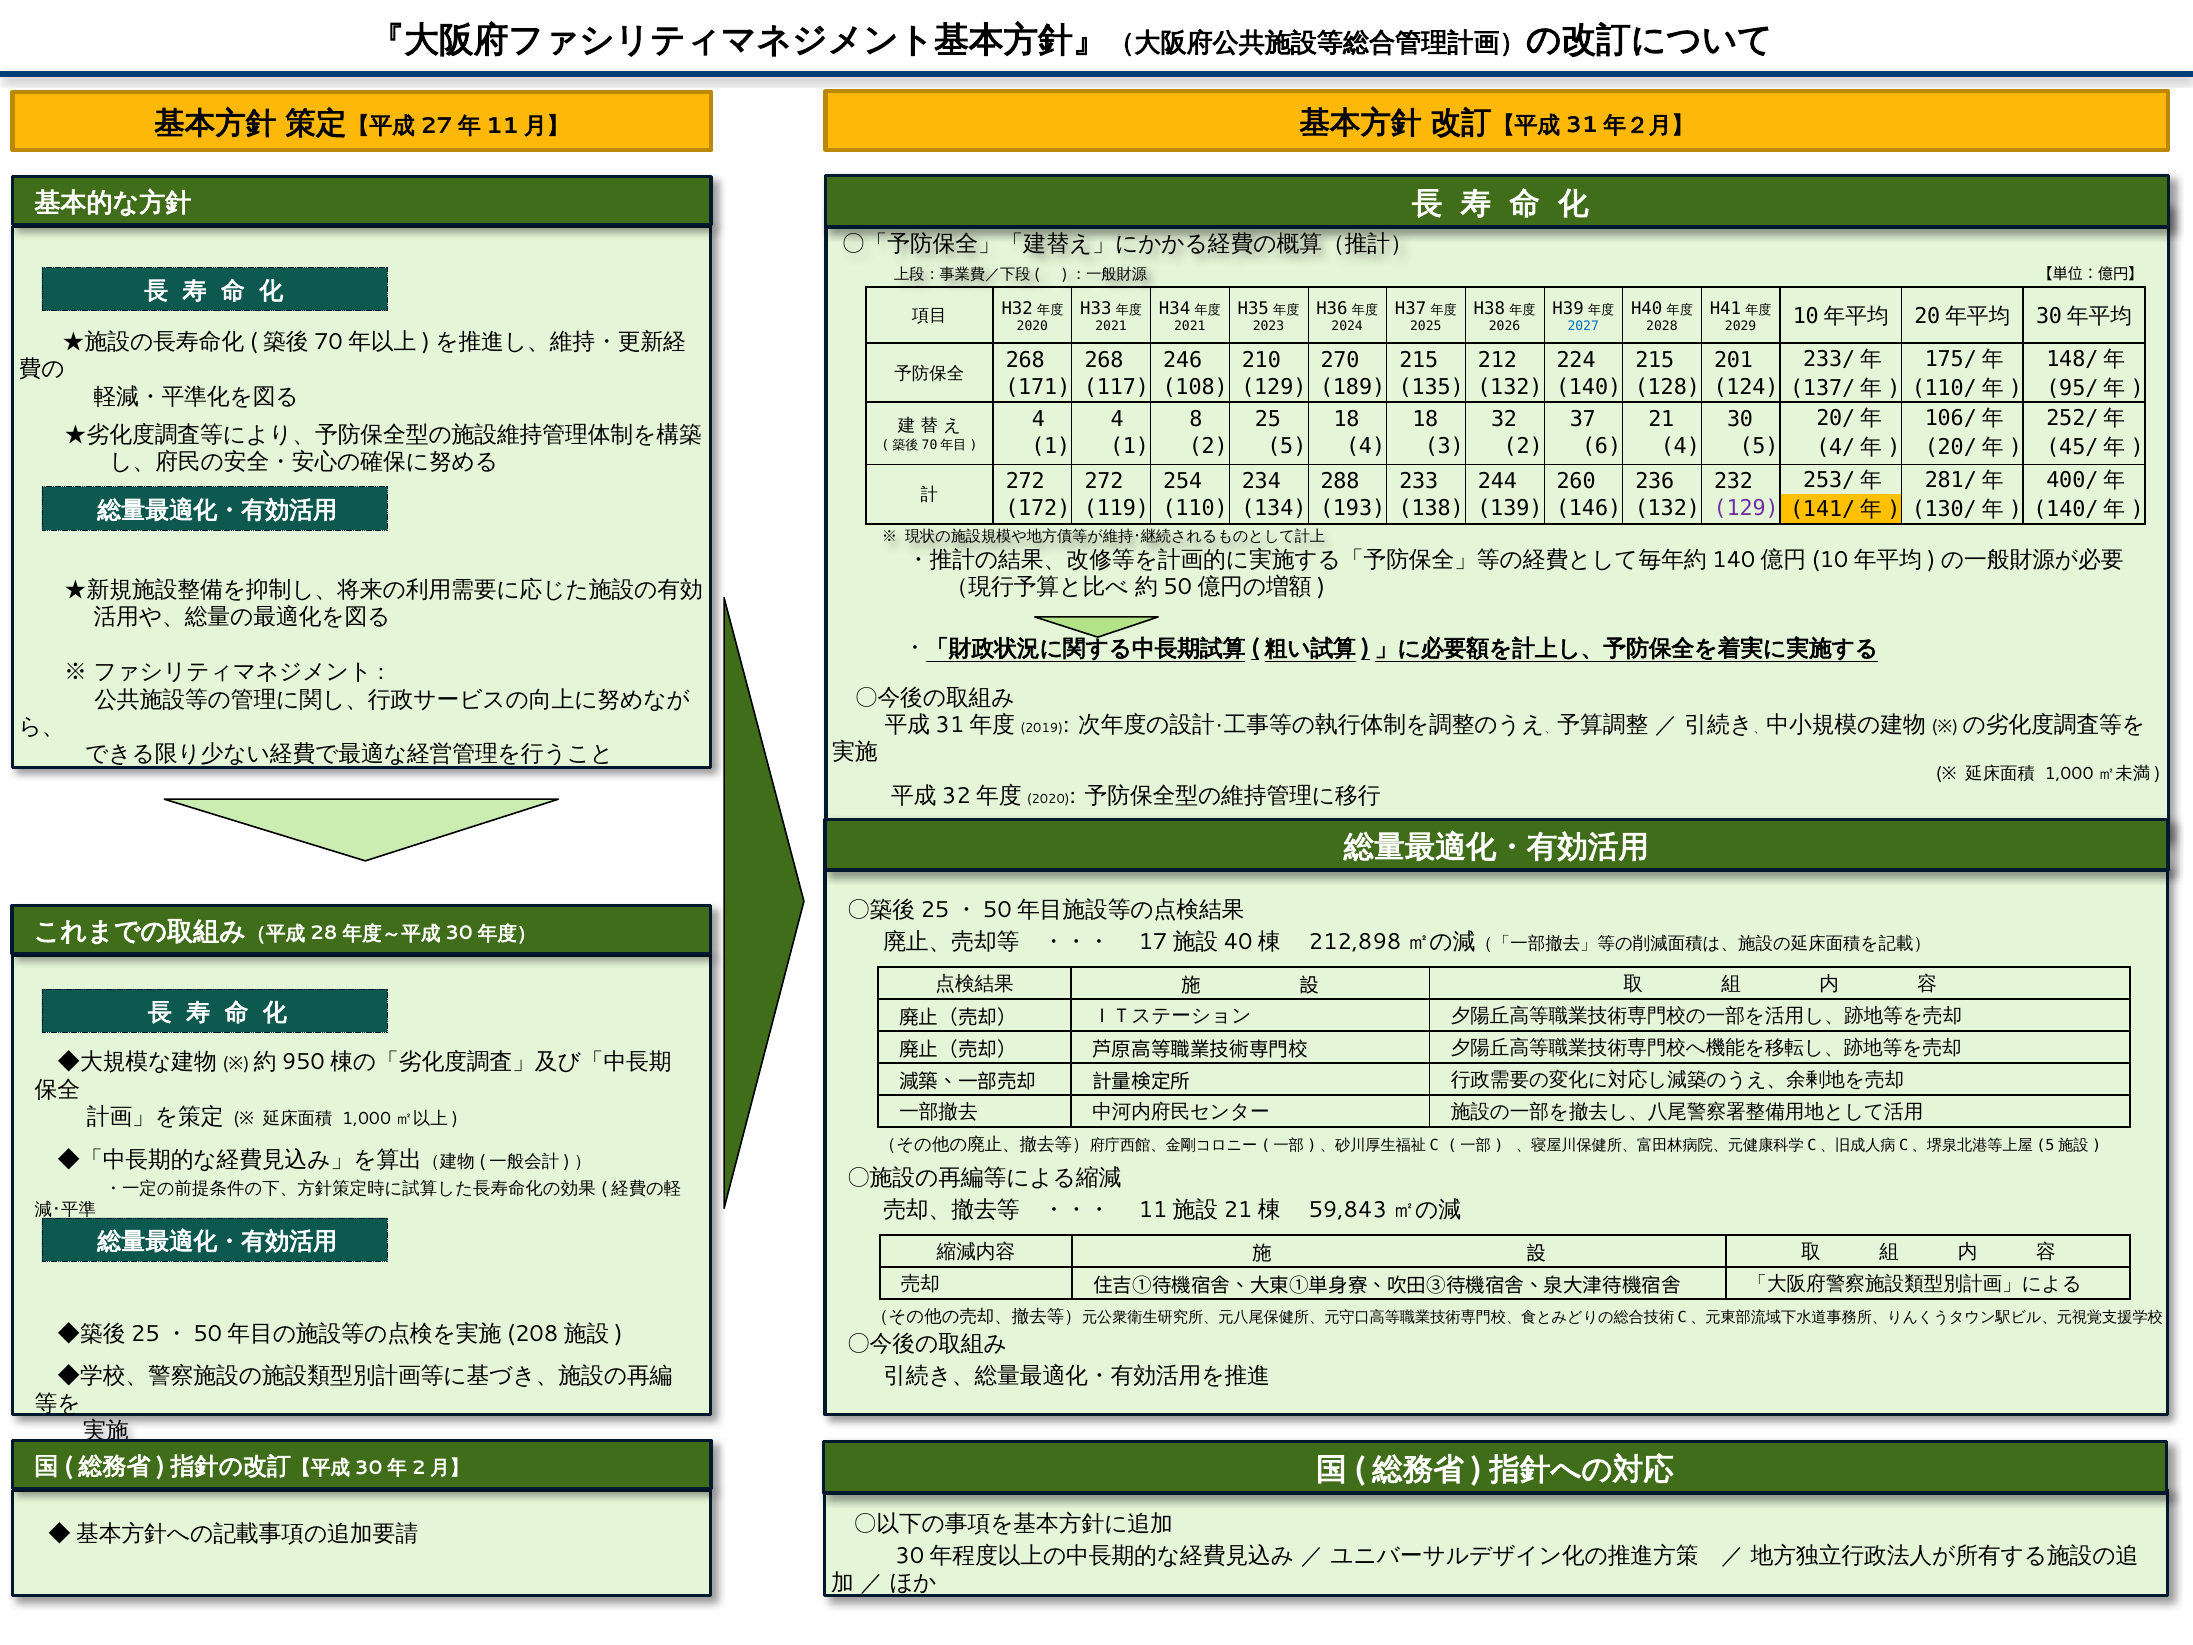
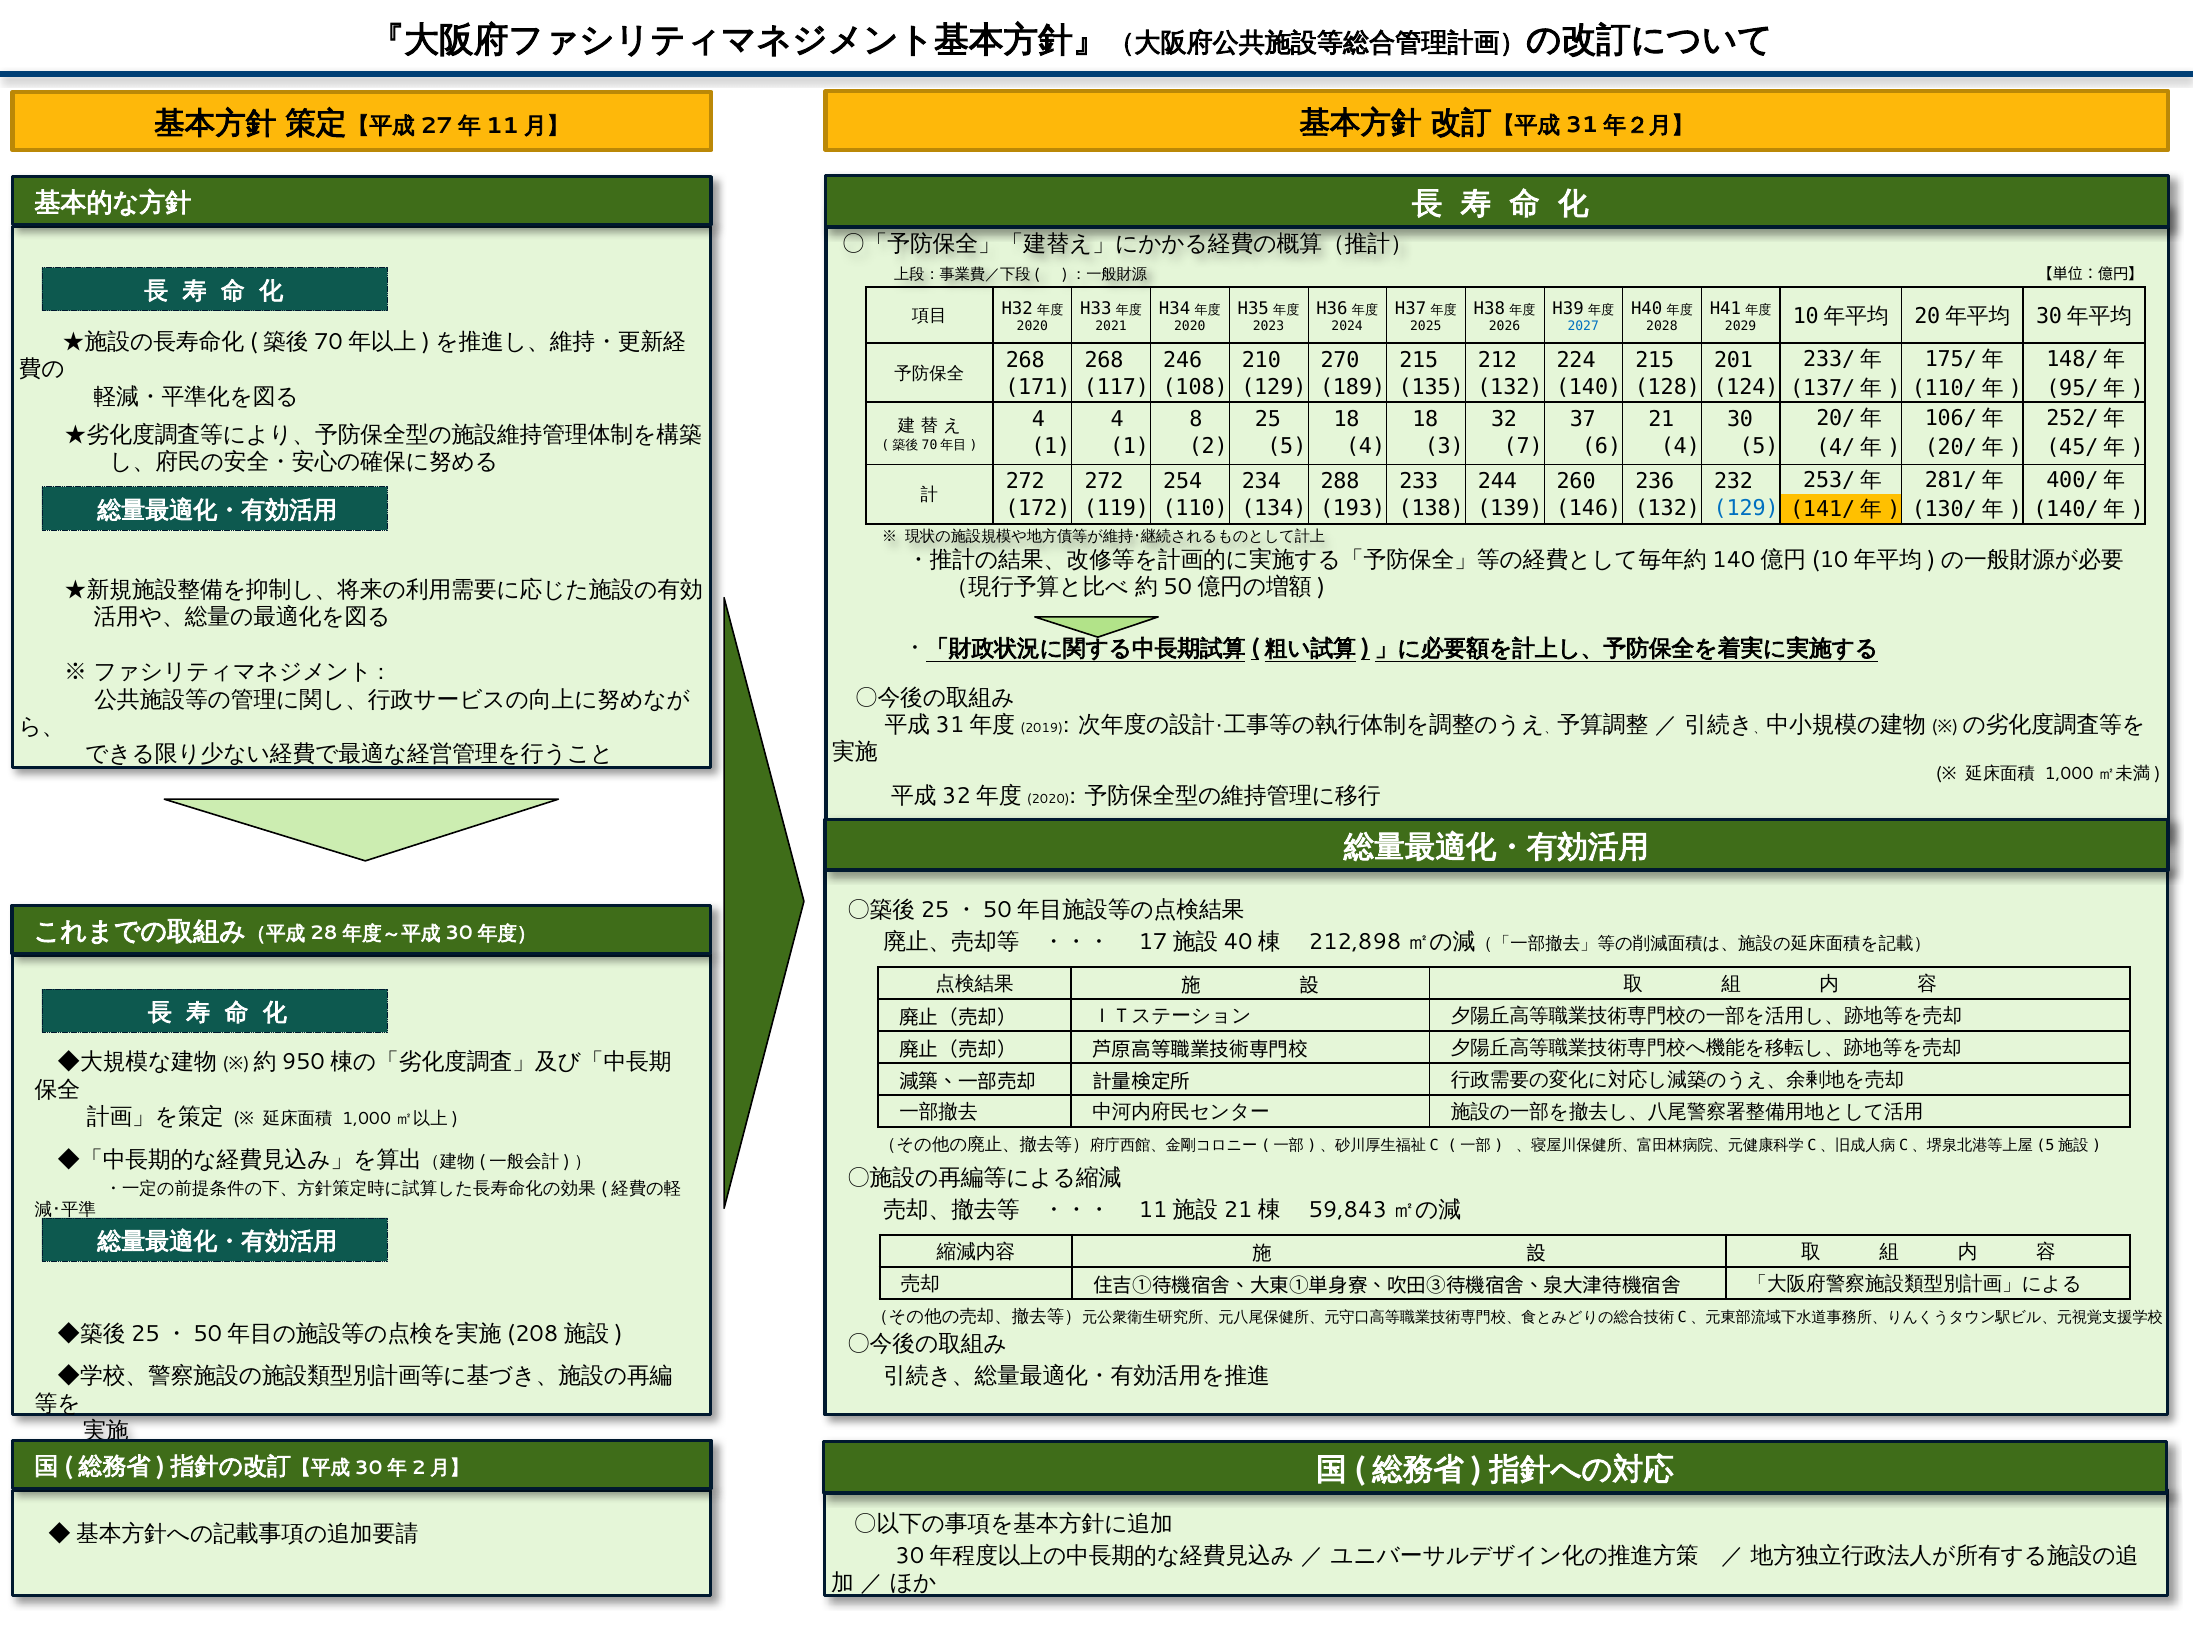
2021 at (1190, 326): 2021 -> 2020
3 2: 2 -> 7
129 at (1746, 508) colour: purple -> blue
